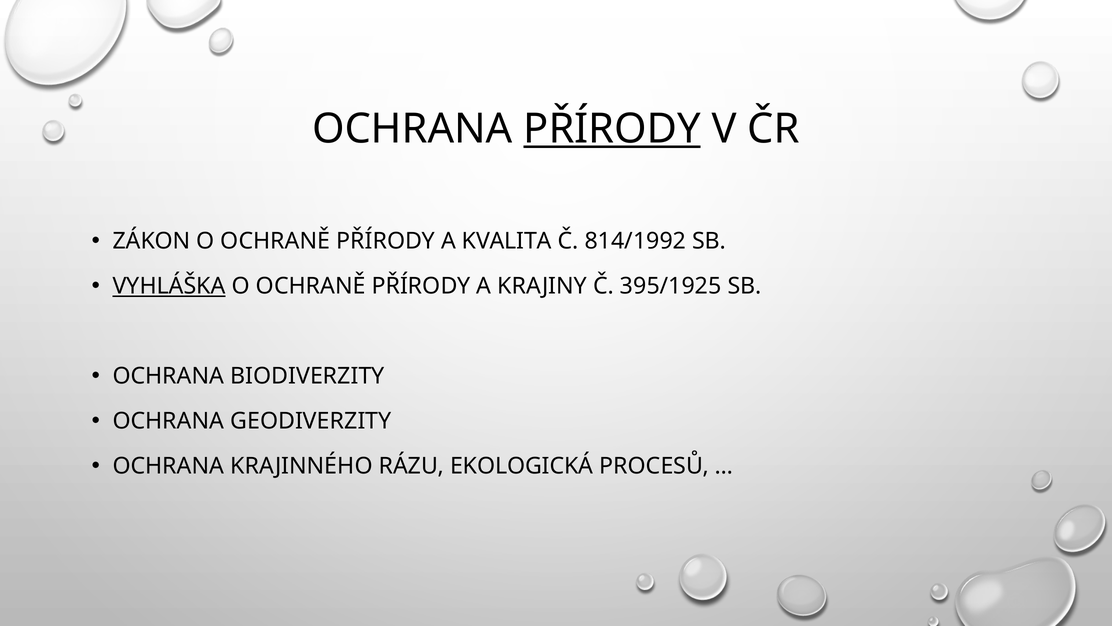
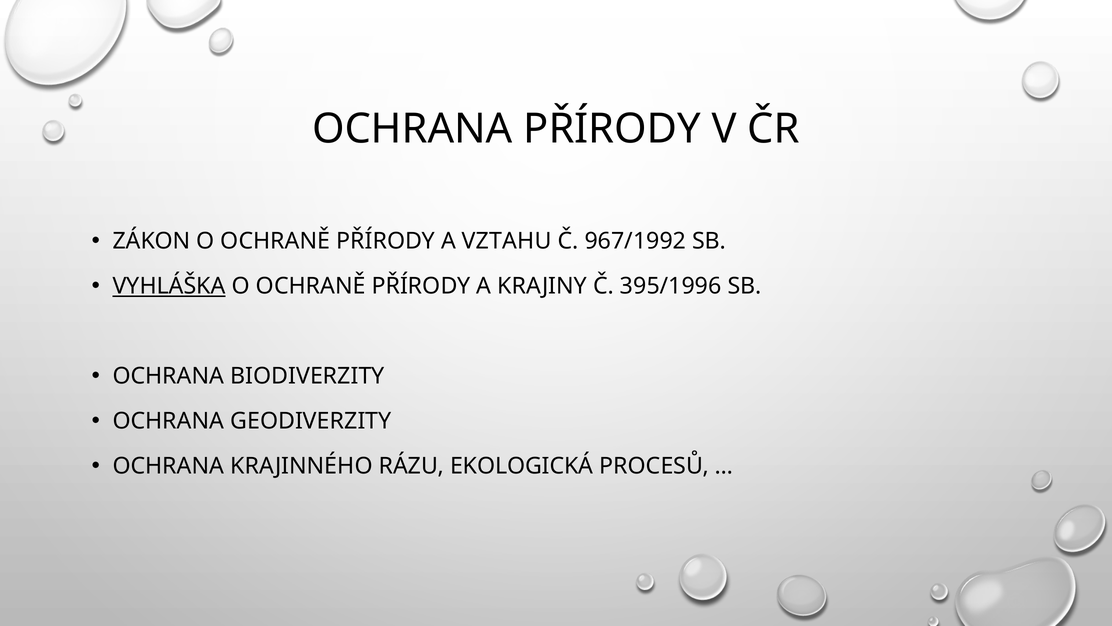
PŘÍRODY at (612, 129) underline: present -> none
KVALITA: KVALITA -> VZTAHU
814/1992: 814/1992 -> 967/1992
395/1925: 395/1925 -> 395/1996
